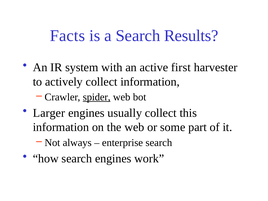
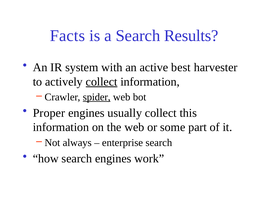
first: first -> best
collect at (102, 82) underline: none -> present
Larger: Larger -> Proper
